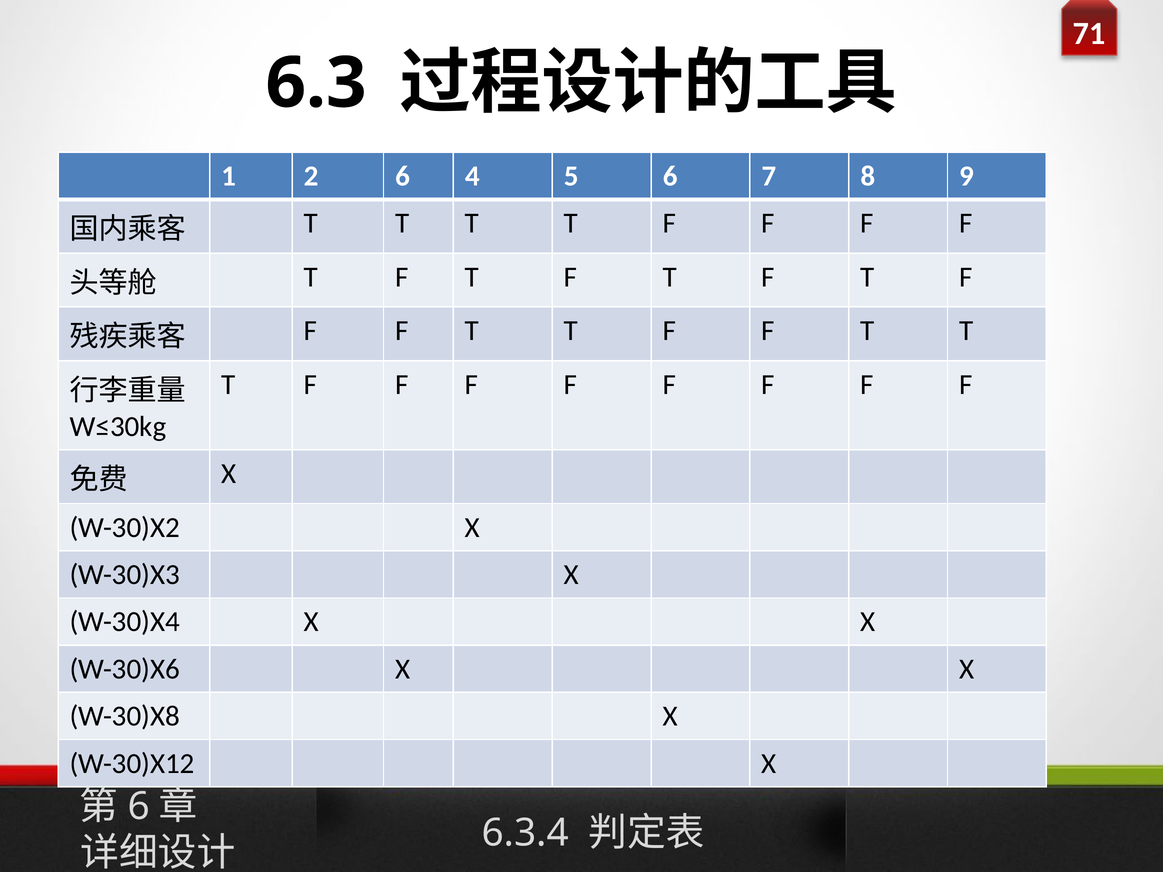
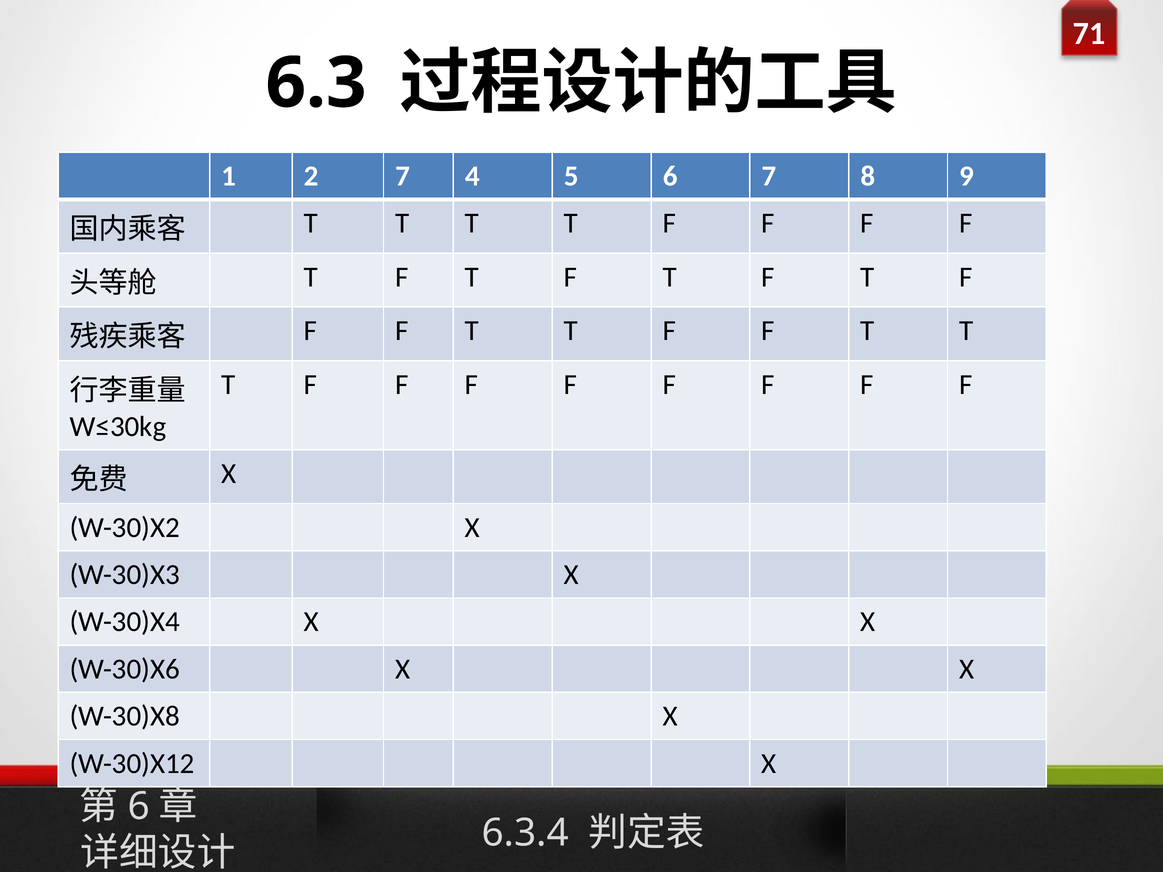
2 6: 6 -> 7
